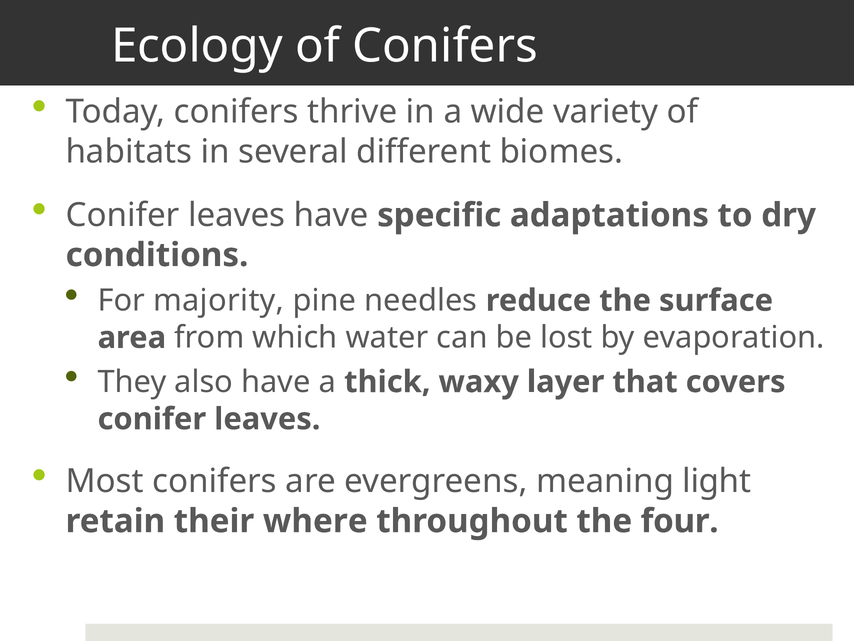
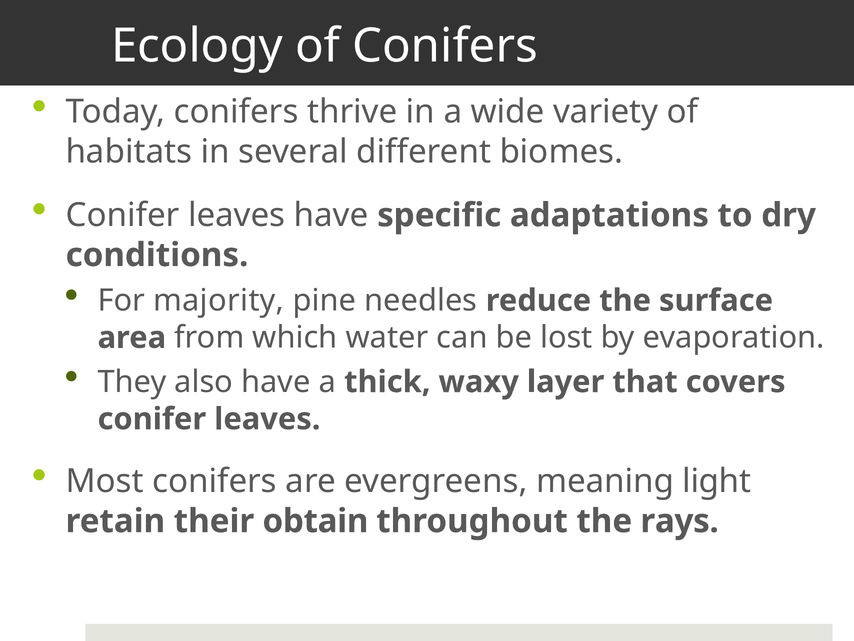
where: where -> obtain
four: four -> rays
